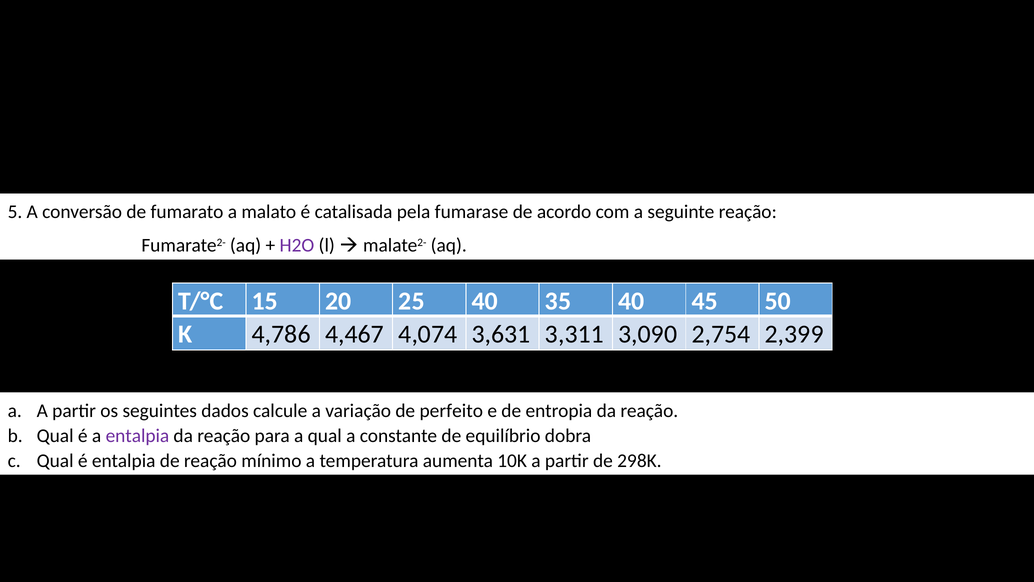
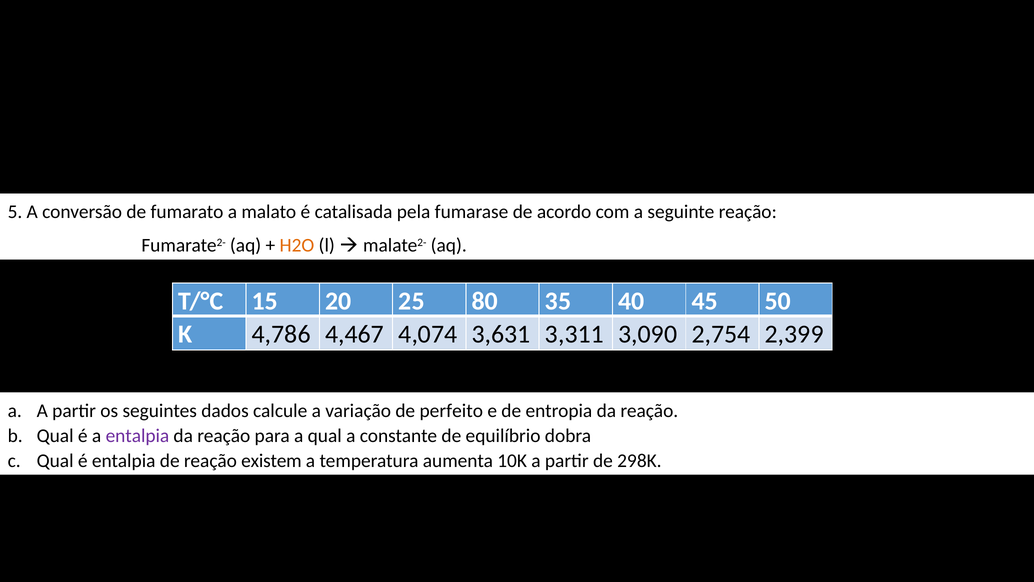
H2O colour: purple -> orange
25 40: 40 -> 80
mínimo: mínimo -> existem
